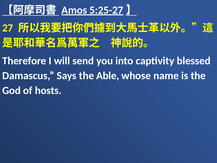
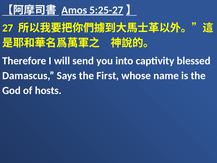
Able: Able -> First
